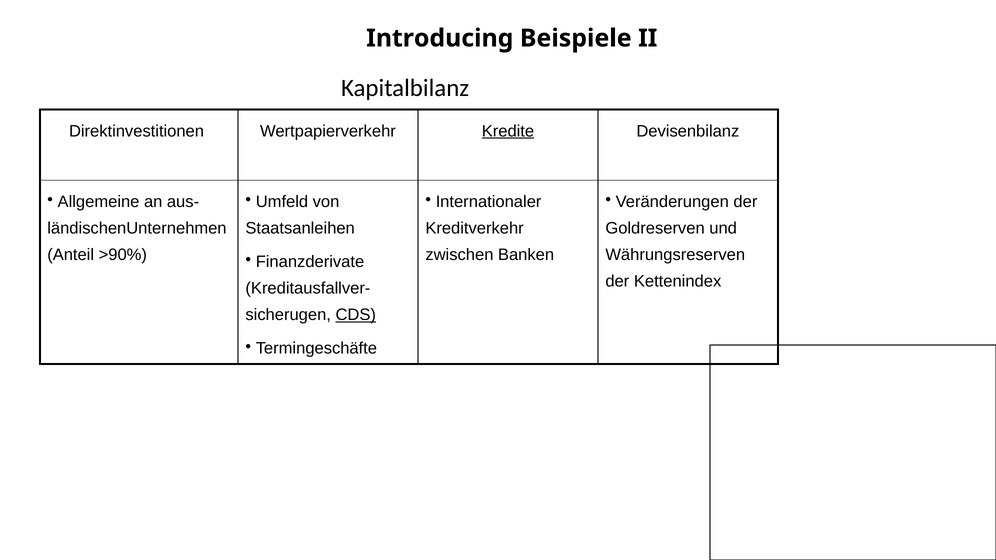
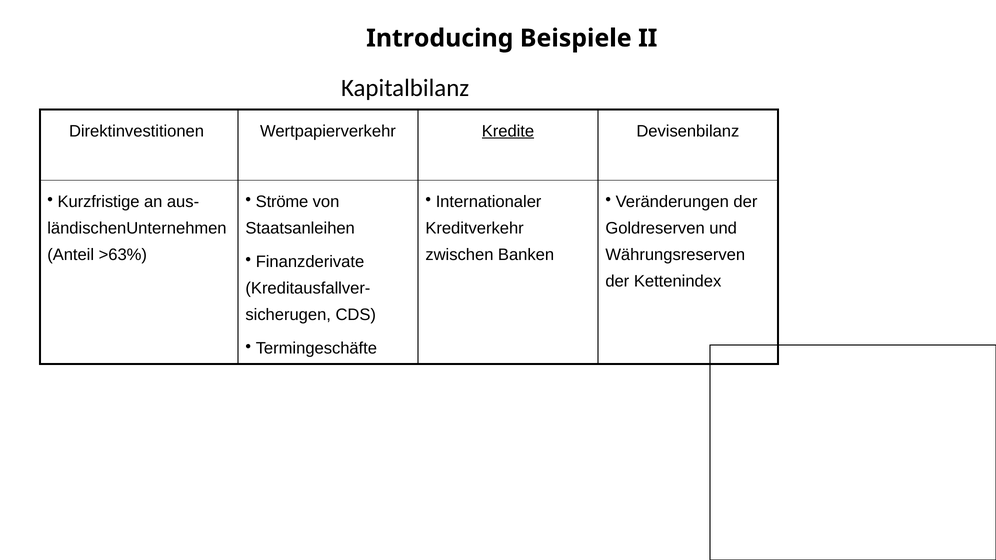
Allgemeine: Allgemeine -> Kurzfristige
Umfeld: Umfeld -> Ströme
>90%: >90% -> >63%
CDS underline: present -> none
